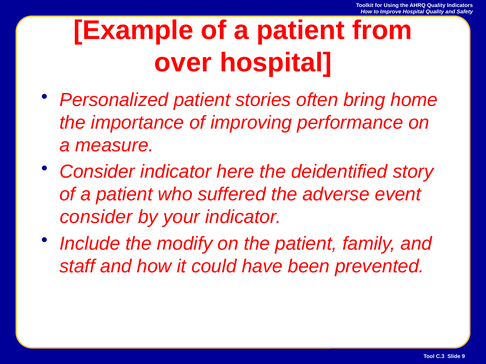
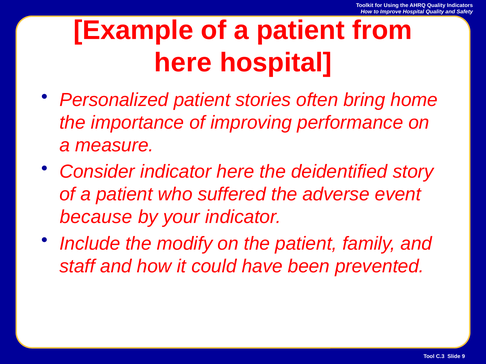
over at (183, 63): over -> here
consider at (96, 217): consider -> because
